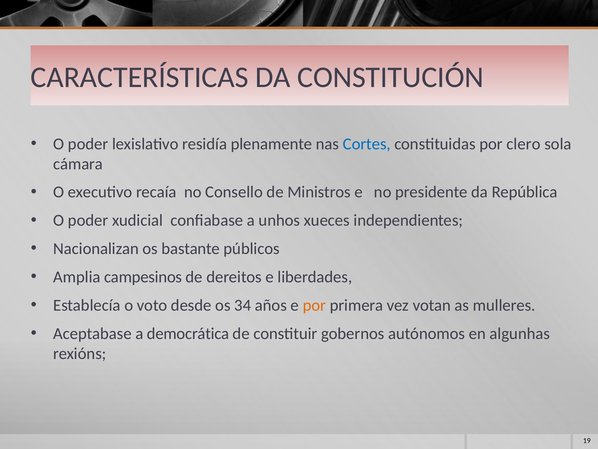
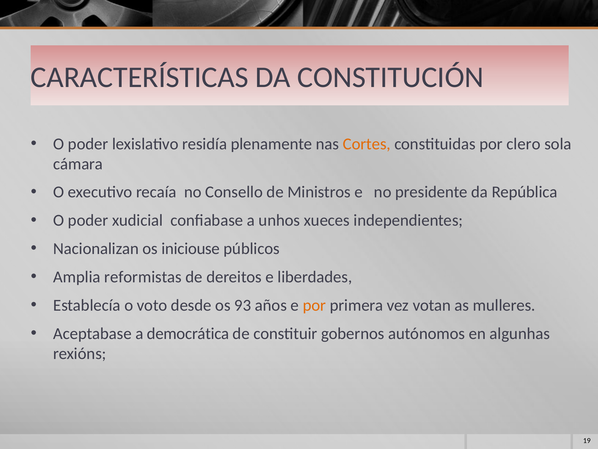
Cortes colour: blue -> orange
bastante: bastante -> iniciouse
campesinos: campesinos -> reformistas
34: 34 -> 93
